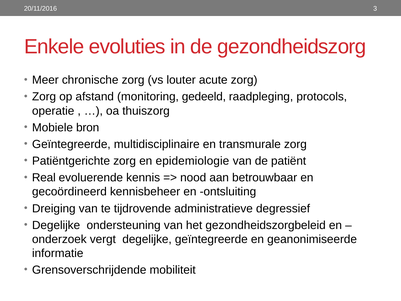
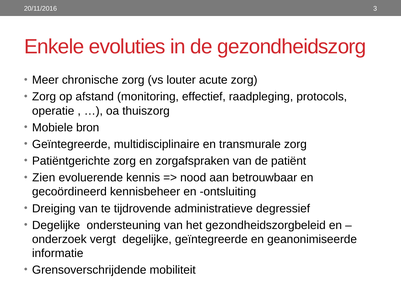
gedeeld: gedeeld -> effectief
epidemiologie: epidemiologie -> zorgafspraken
Real: Real -> Zien
